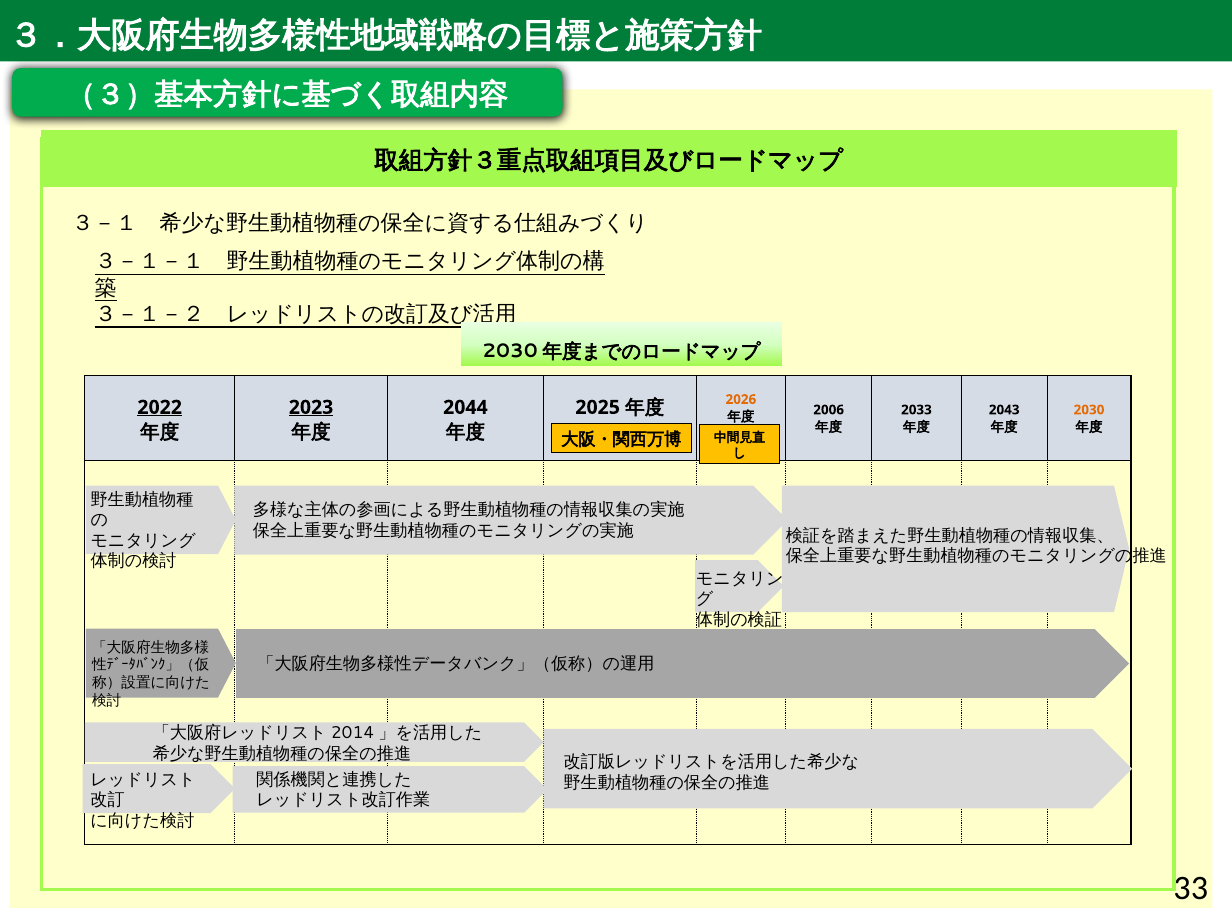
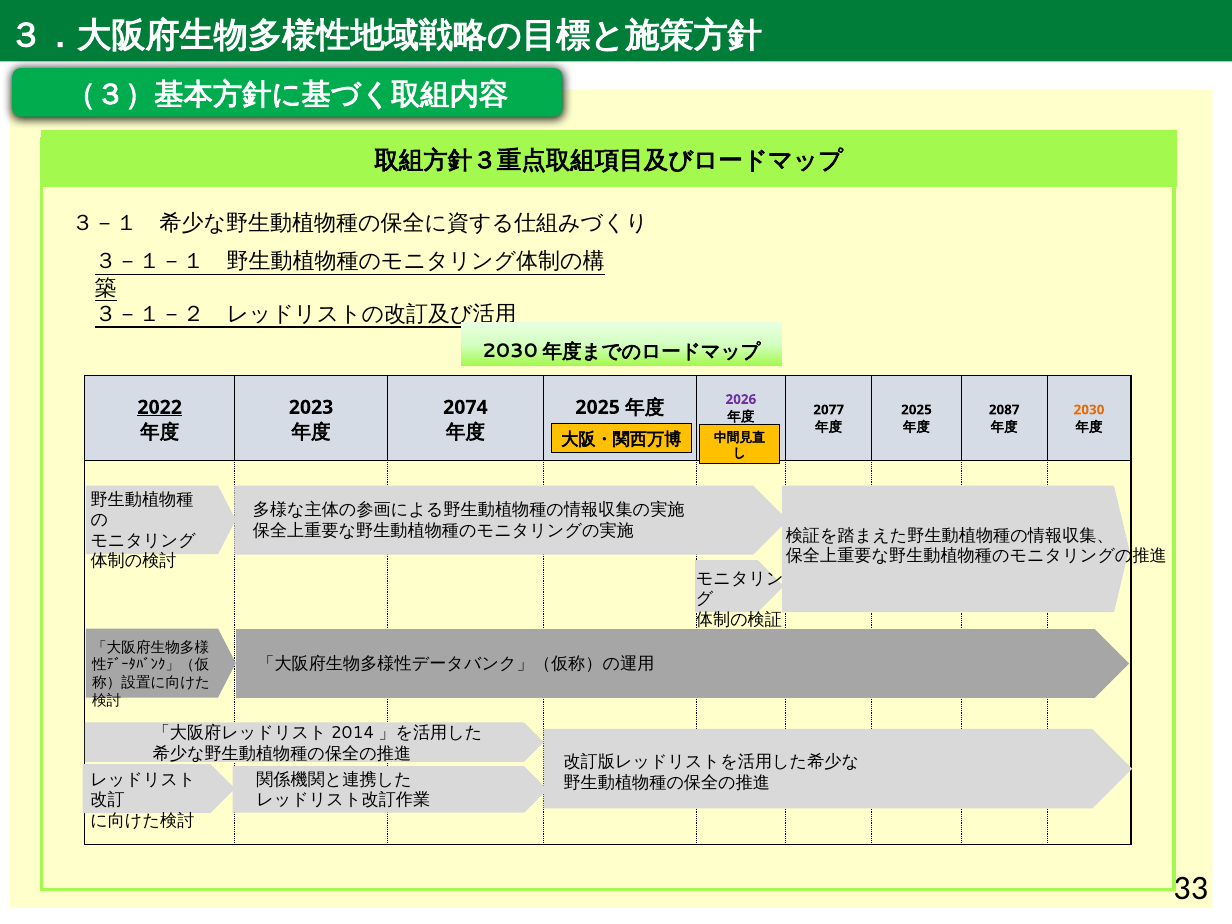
2023 underline: present -> none
2044: 2044 -> 2074
2026 colour: orange -> purple
2033 at (916, 410): 2033 -> 2025
2043: 2043 -> 2087
2006: 2006 -> 2077
